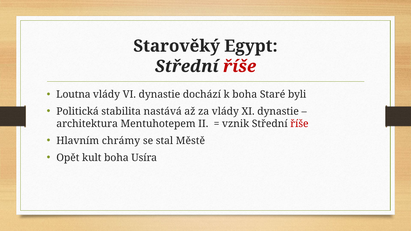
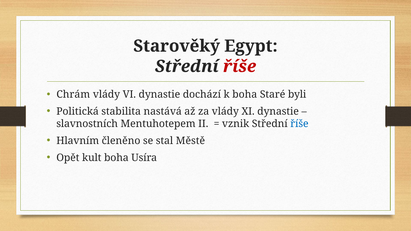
Loutna: Loutna -> Chrám
architektura: architektura -> slavnostních
říše at (299, 124) colour: red -> blue
chrámy: chrámy -> členěno
